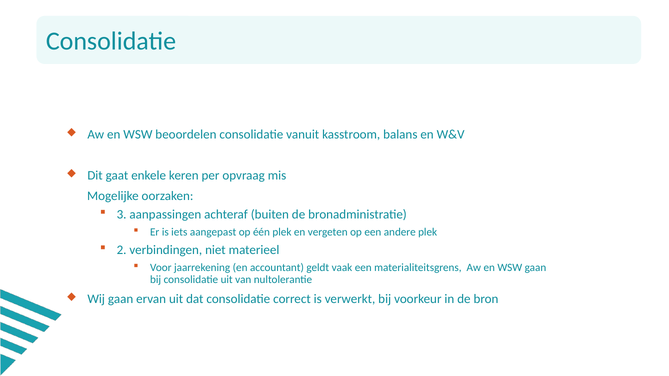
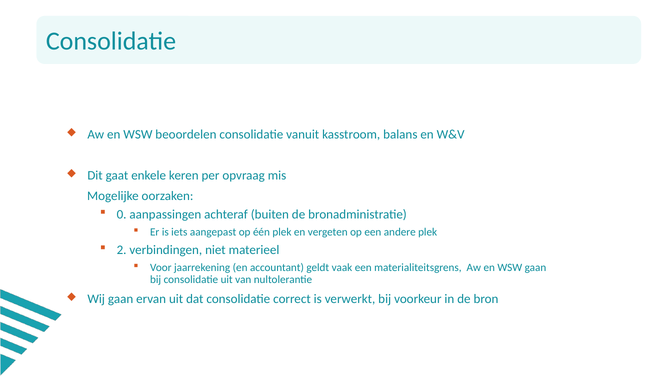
3: 3 -> 0
